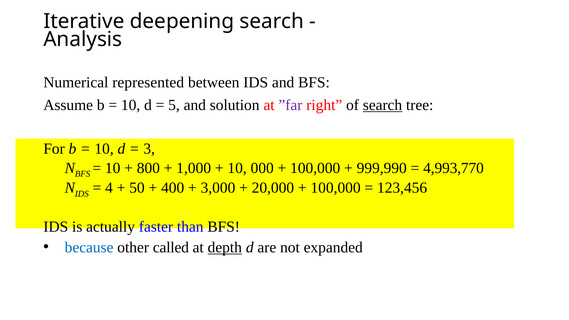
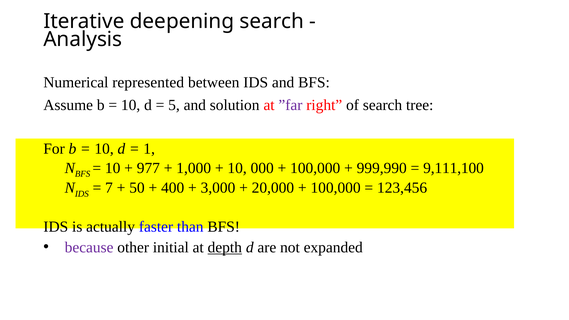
search at (383, 105) underline: present -> none
3: 3 -> 1
800: 800 -> 977
4,993,770: 4,993,770 -> 9,111,100
4: 4 -> 7
because colour: blue -> purple
called: called -> initial
